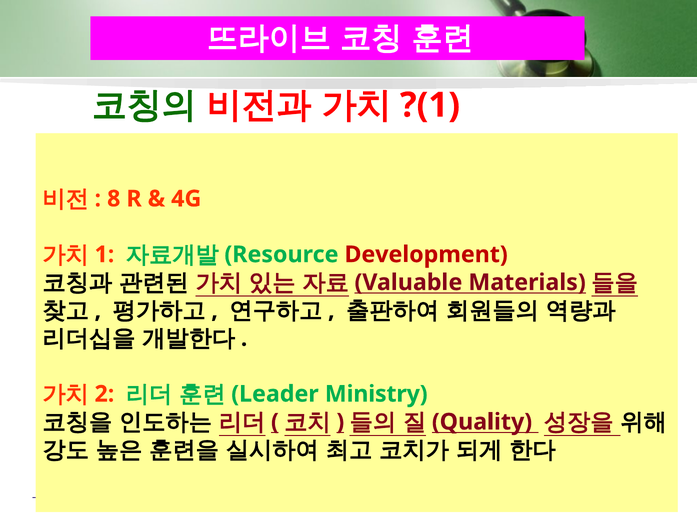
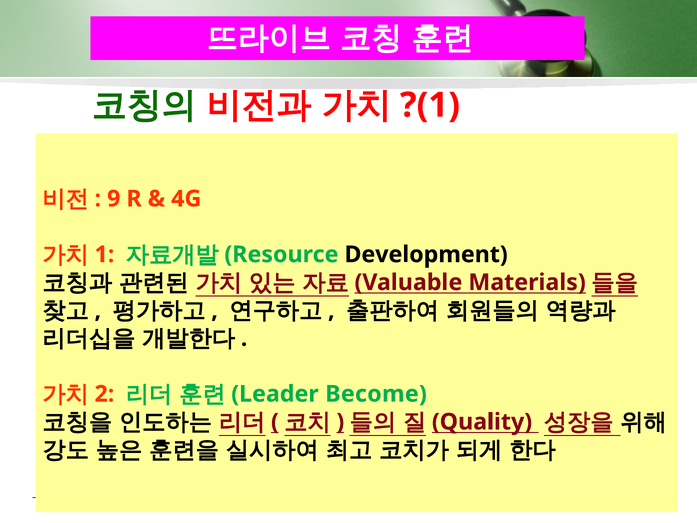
8: 8 -> 9
Development colour: red -> black
Ministry: Ministry -> Become
